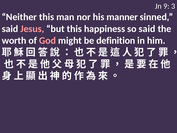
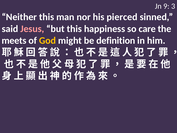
manner: manner -> pierced
so said: said -> care
worth: worth -> meets
God colour: pink -> yellow
